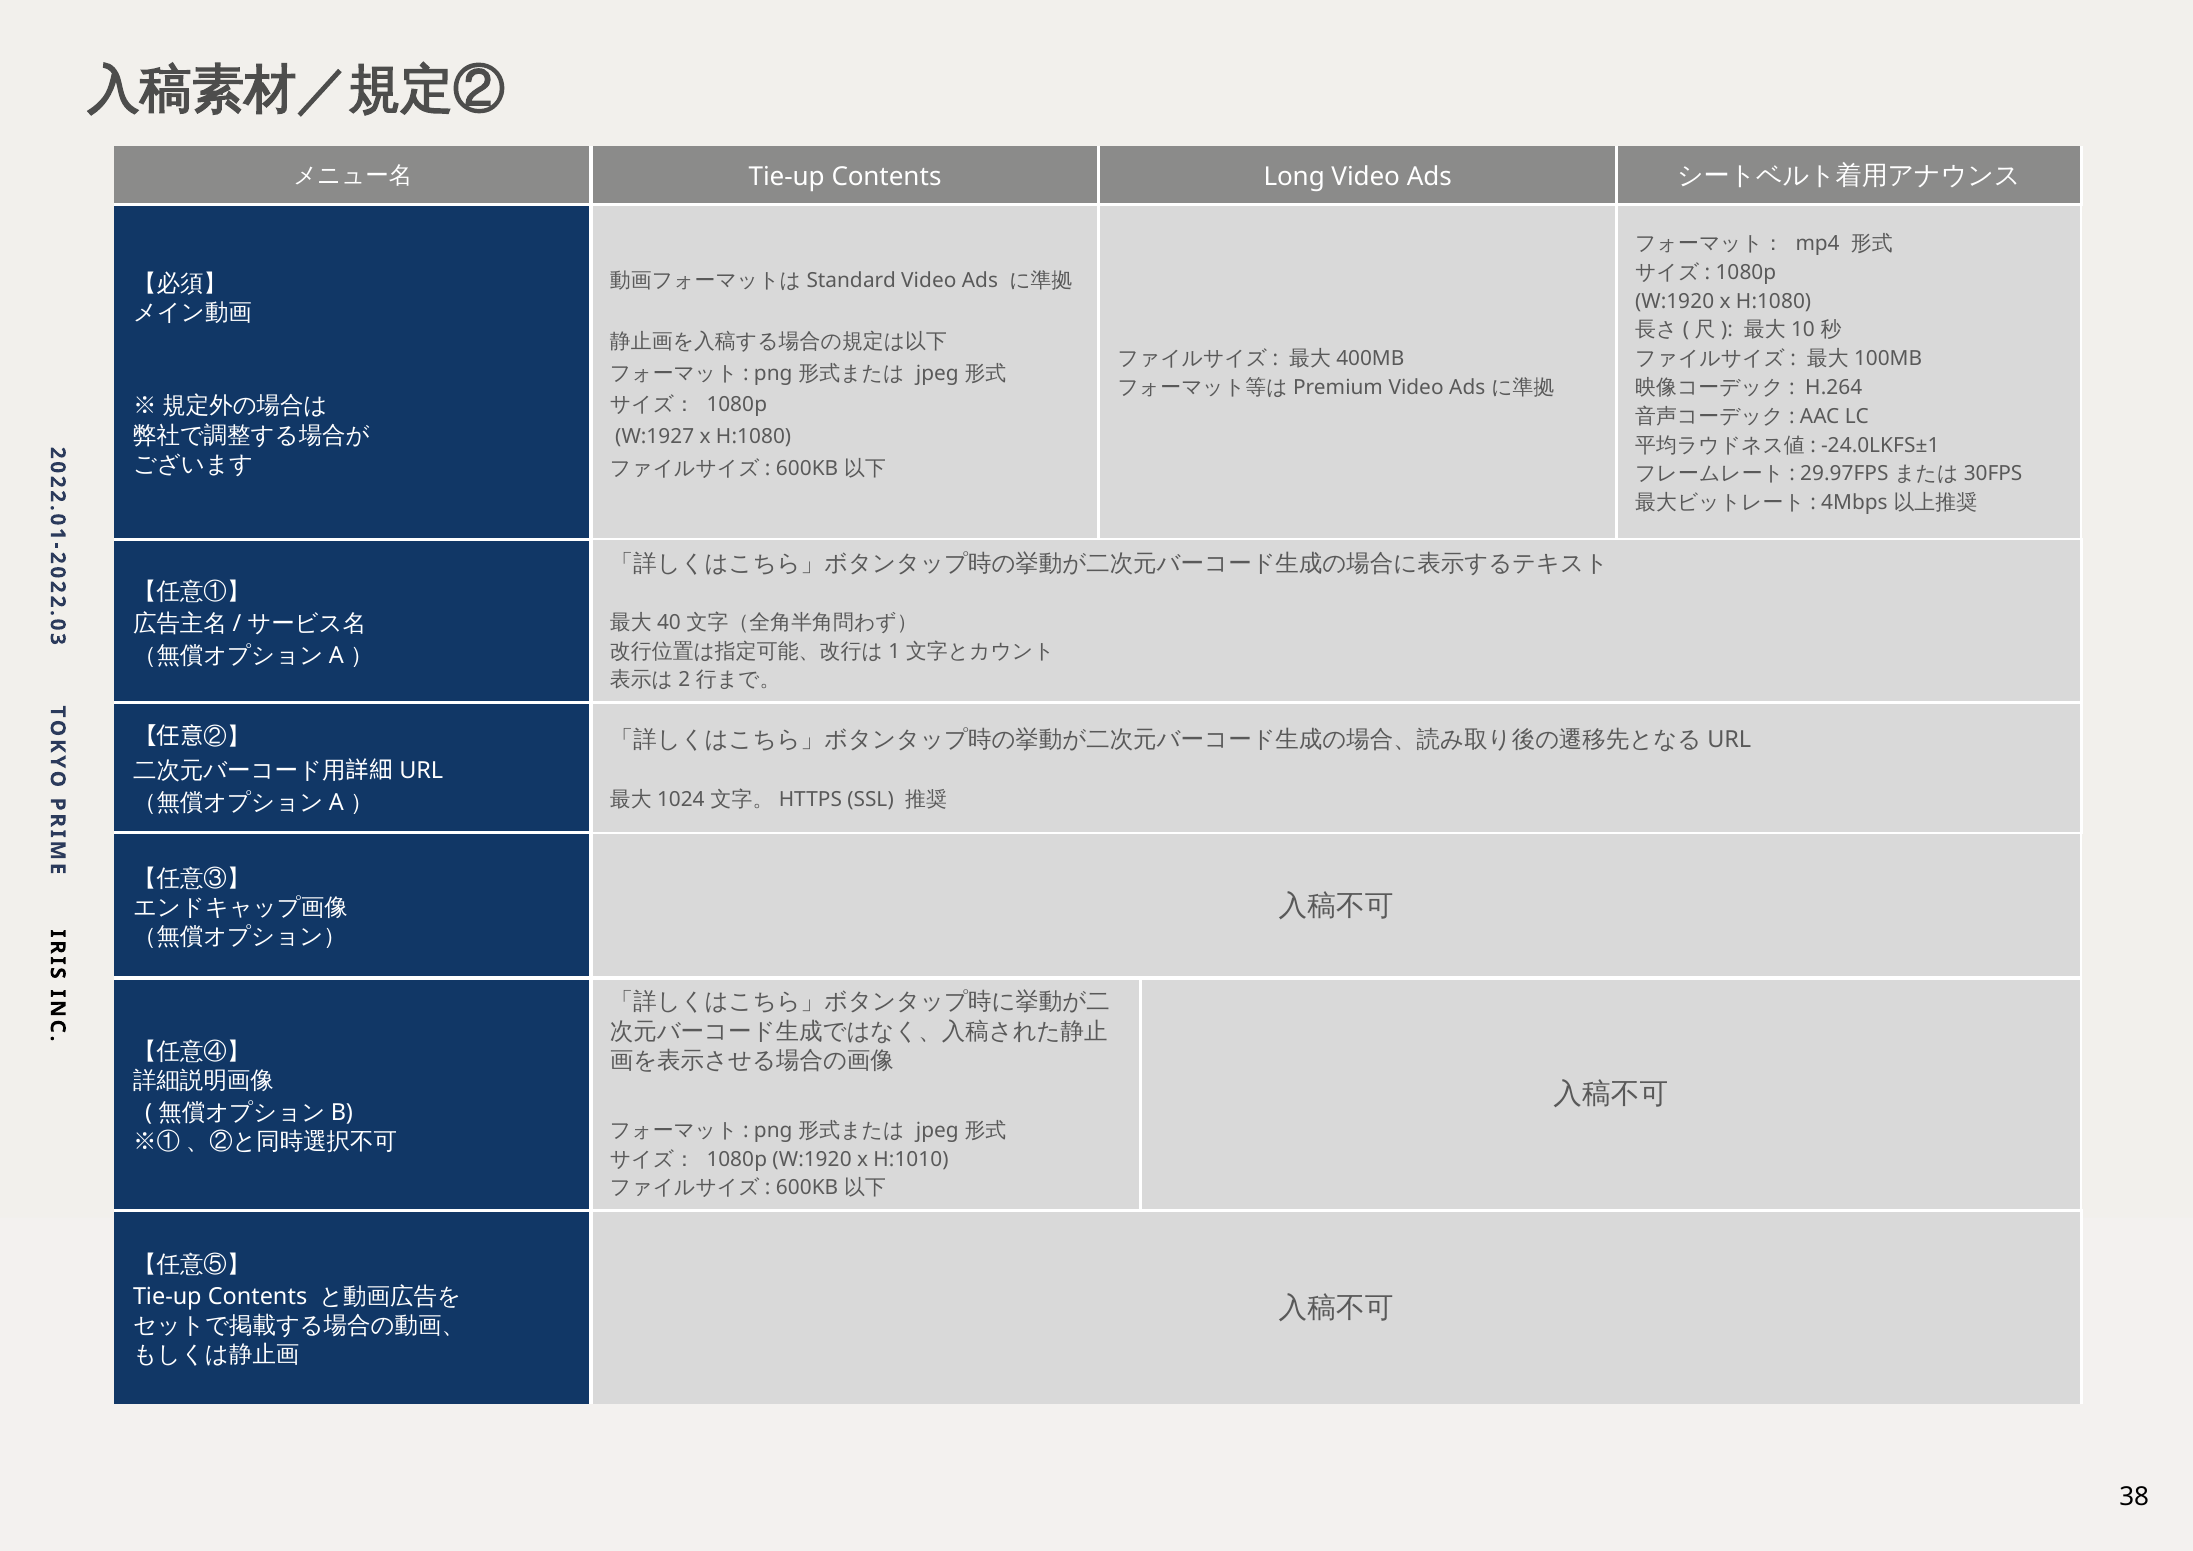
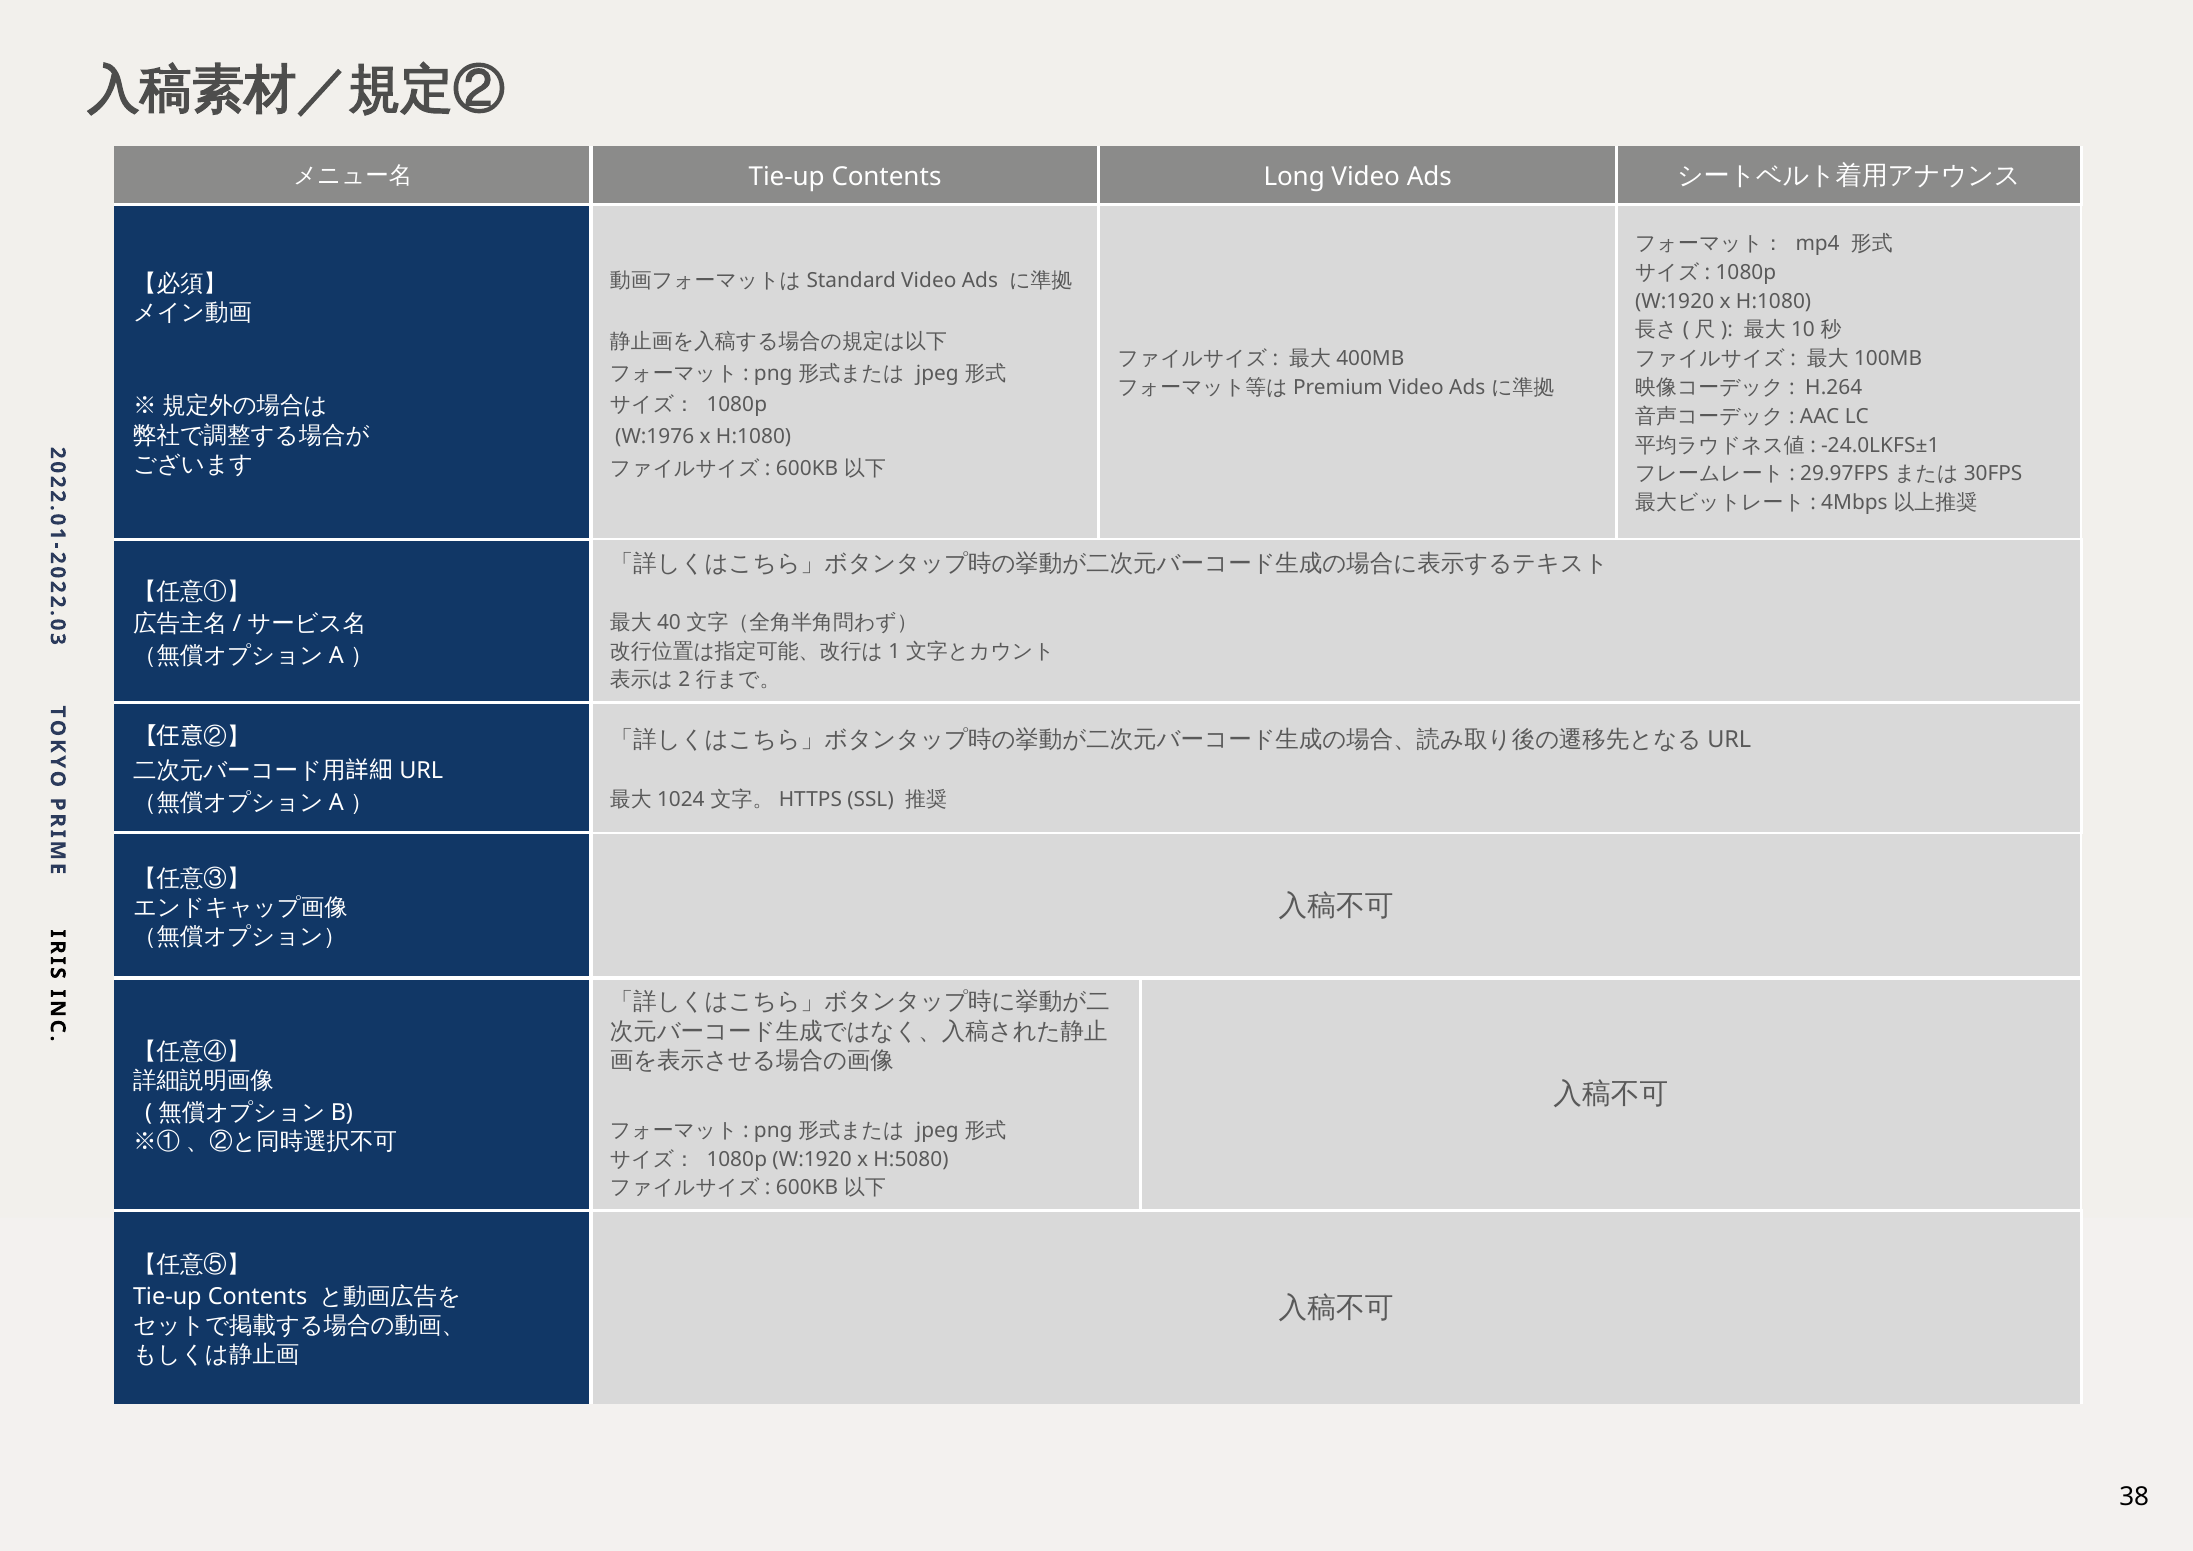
W:1927: W:1927 -> W:1976
H:1010: H:1010 -> H:5080
